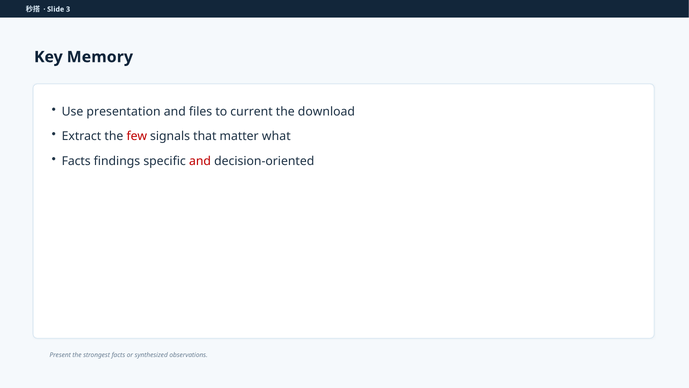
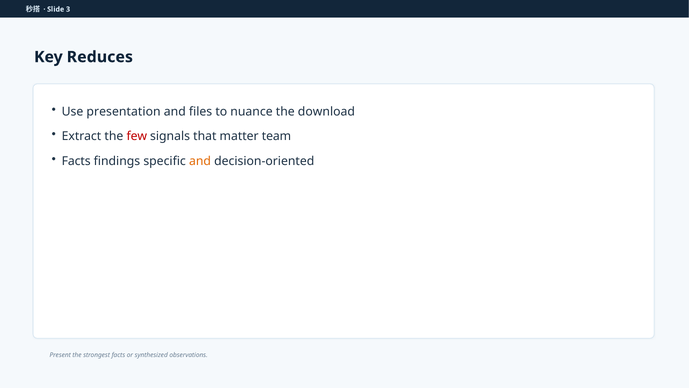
Memory: Memory -> Reduces
current: current -> nuance
what: what -> team
and at (200, 161) colour: red -> orange
